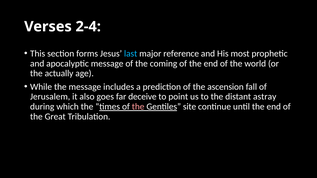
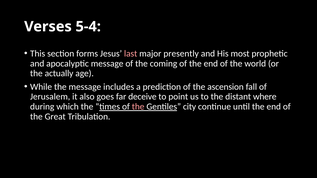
2-4: 2-4 -> 5-4
last colour: light blue -> pink
reference: reference -> presently
astray: astray -> where
site: site -> city
